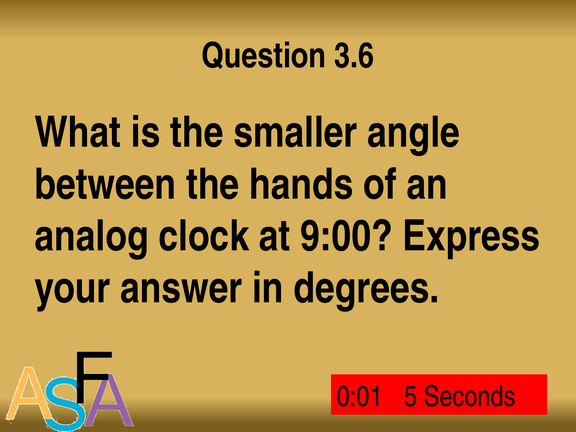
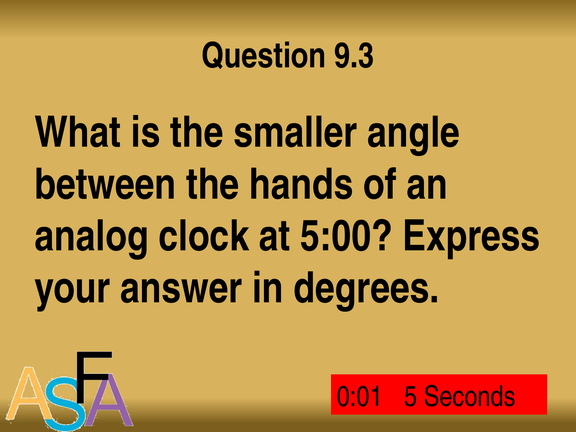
3.6: 3.6 -> 9.3
9:00: 9:00 -> 5:00
